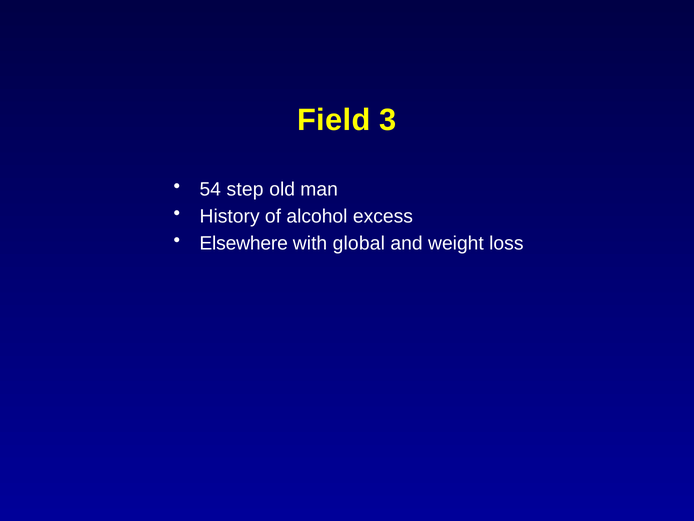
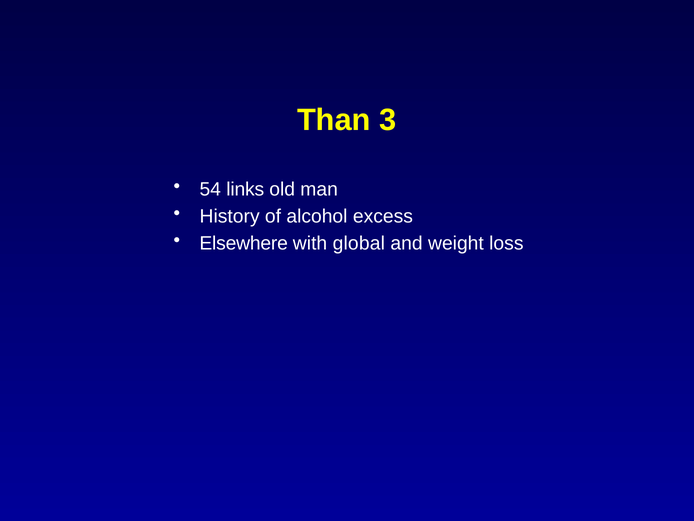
Field: Field -> Than
step: step -> links
